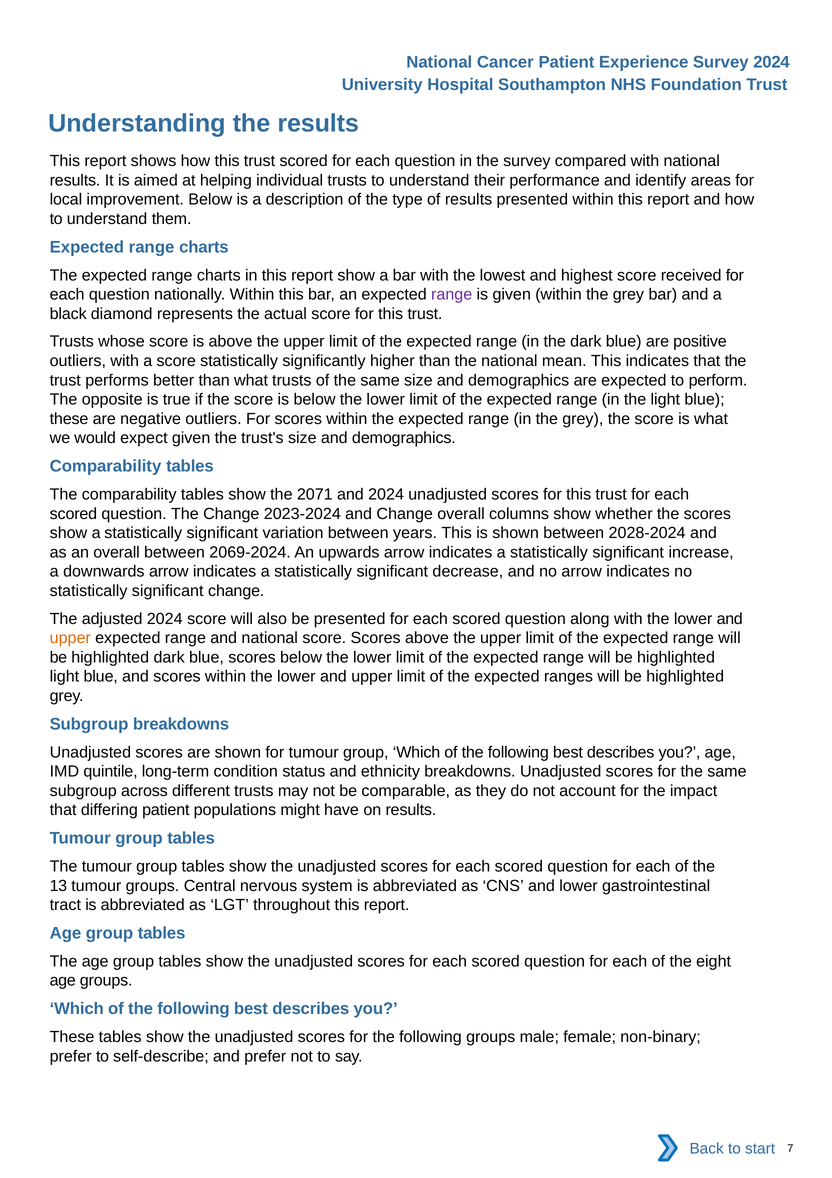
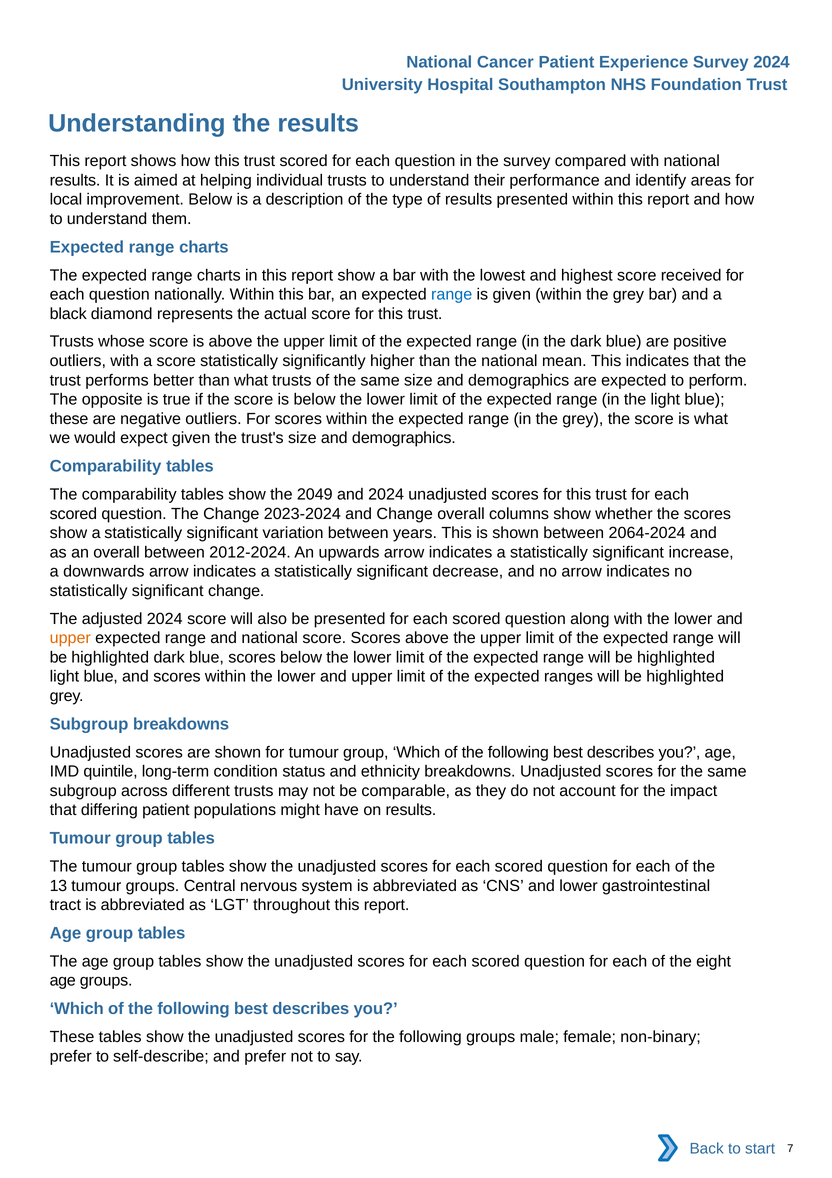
range at (452, 294) colour: purple -> blue
2071: 2071 -> 2049
2028-2024: 2028-2024 -> 2064-2024
2069-2024: 2069-2024 -> 2012-2024
